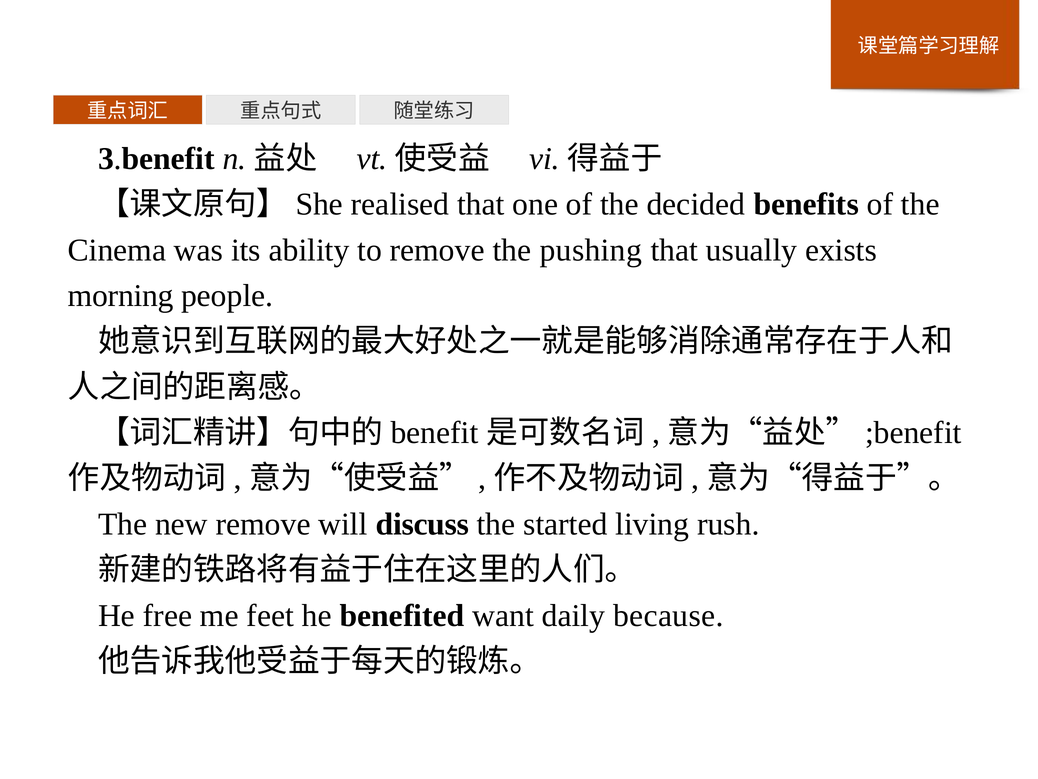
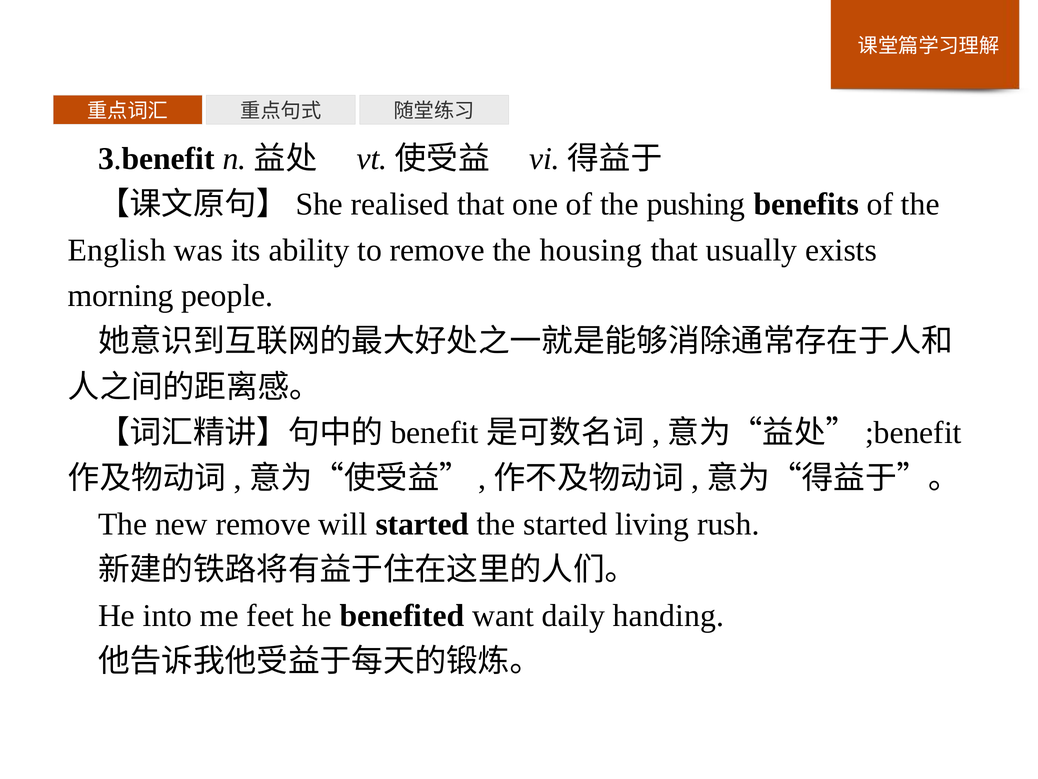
decided: decided -> pushing
Cinema: Cinema -> English
pushing: pushing -> housing
will discuss: discuss -> started
free: free -> into
because: because -> handing
